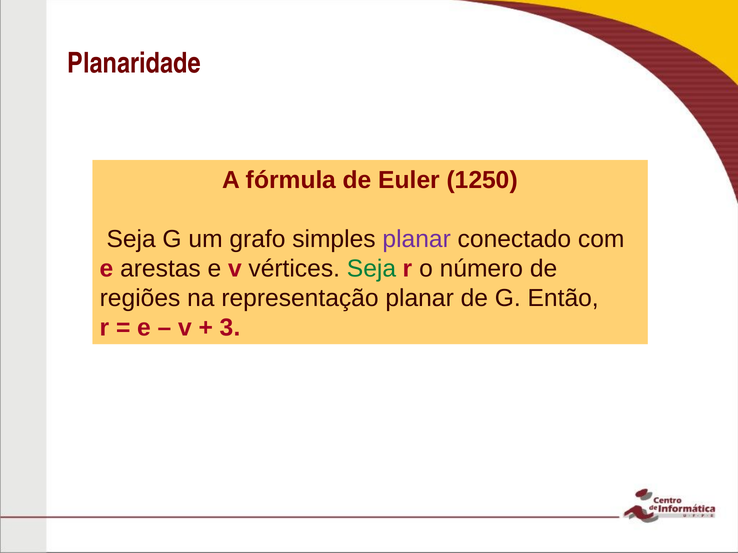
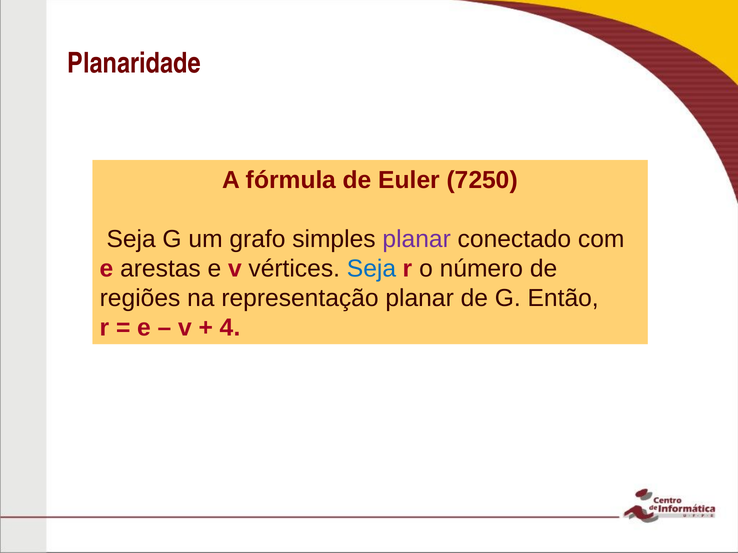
1250: 1250 -> 7250
Seja at (371, 269) colour: green -> blue
3: 3 -> 4
